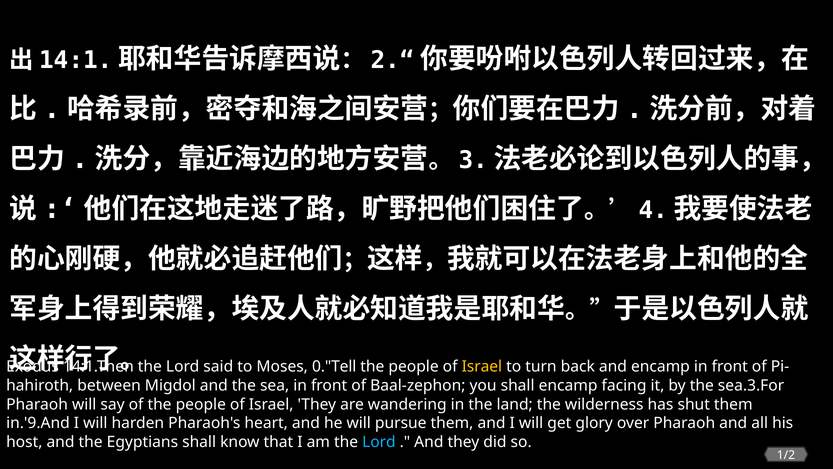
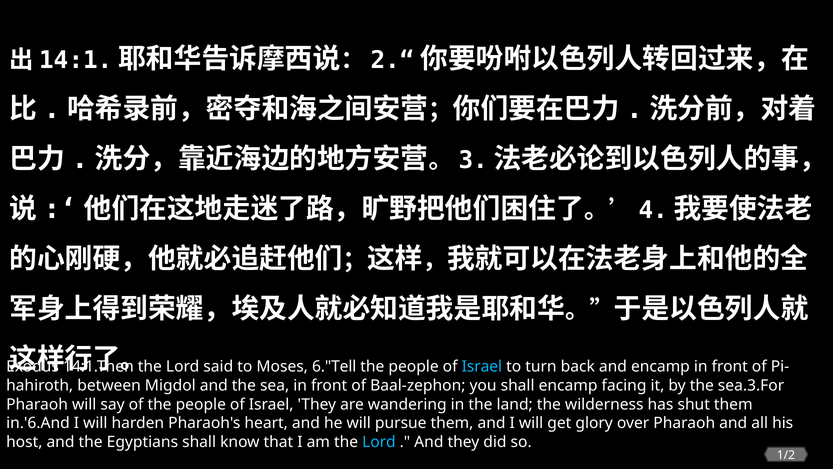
0."Tell: 0."Tell -> 6."Tell
Israel at (482, 366) colour: yellow -> light blue
in.'9.And: in.'9.And -> in.'6.And
